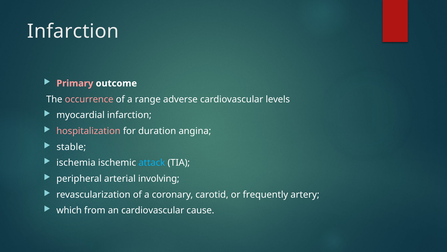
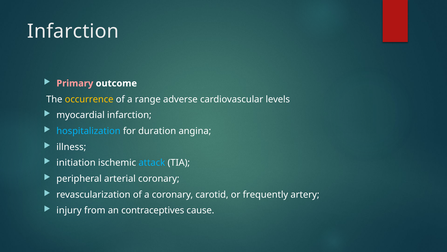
occurrence colour: pink -> yellow
hospitalization colour: pink -> light blue
stable: stable -> illness
ischemia: ischemia -> initiation
arterial involving: involving -> coronary
which: which -> injury
an cardiovascular: cardiovascular -> contraceptives
